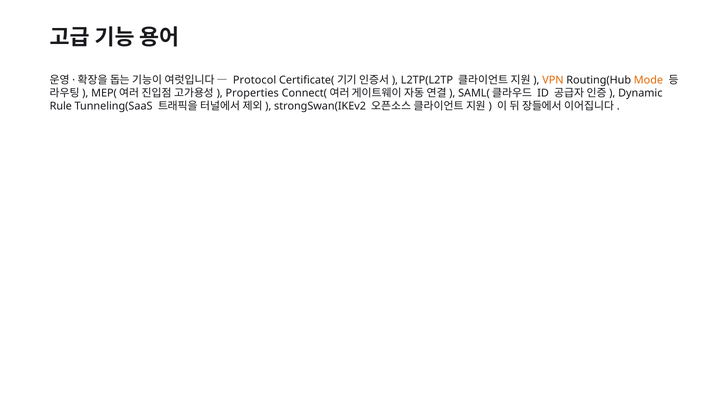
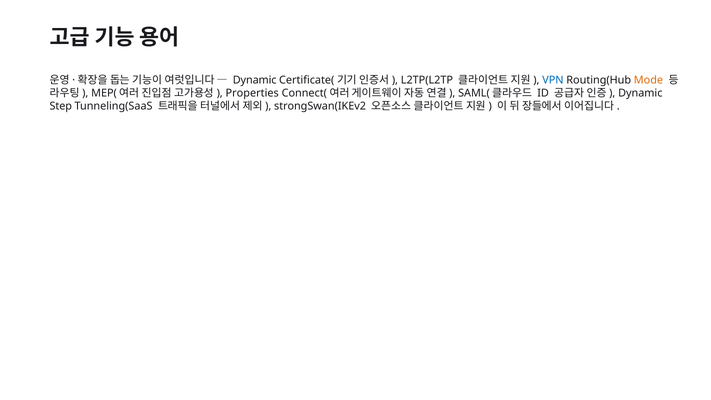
Protocol at (255, 80): Protocol -> Dynamic
VPN colour: orange -> blue
Rule: Rule -> Step
